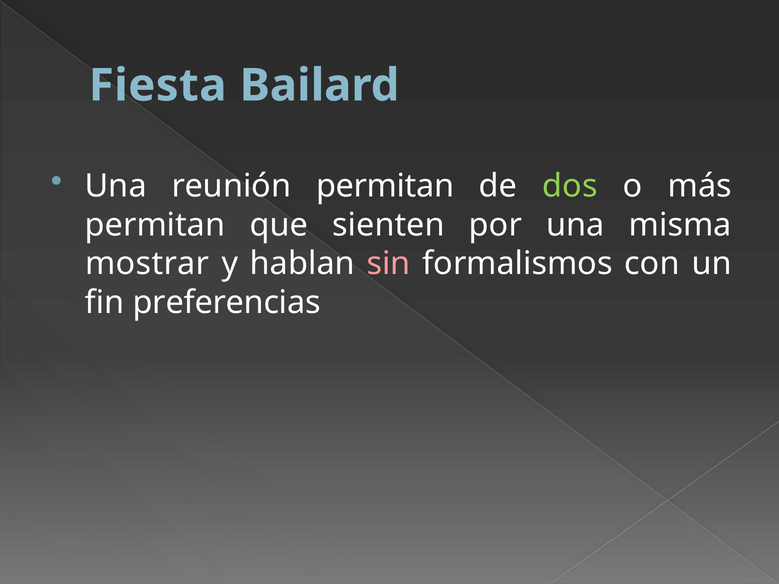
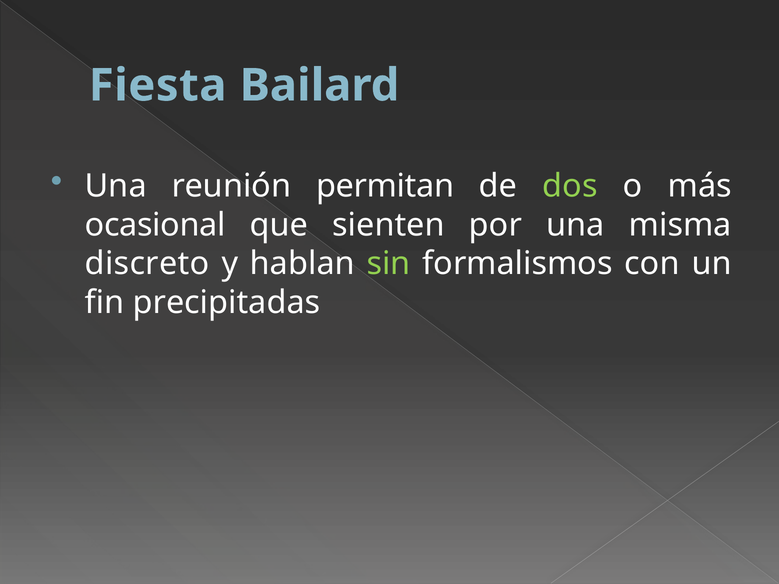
permitan at (155, 225): permitan -> ocasional
mostrar: mostrar -> discreto
sin colour: pink -> light green
preferencias: preferencias -> precipitadas
